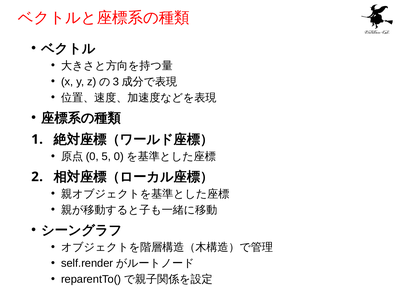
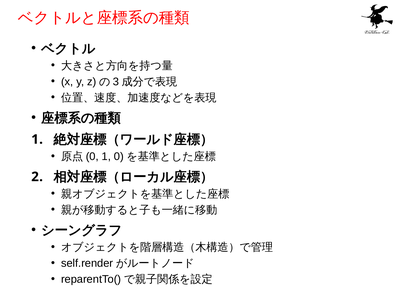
5 at (106, 156): 5 -> 1
